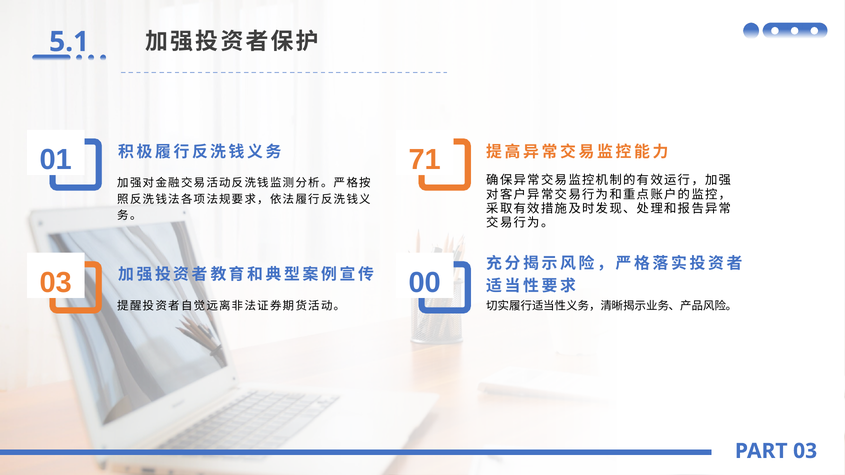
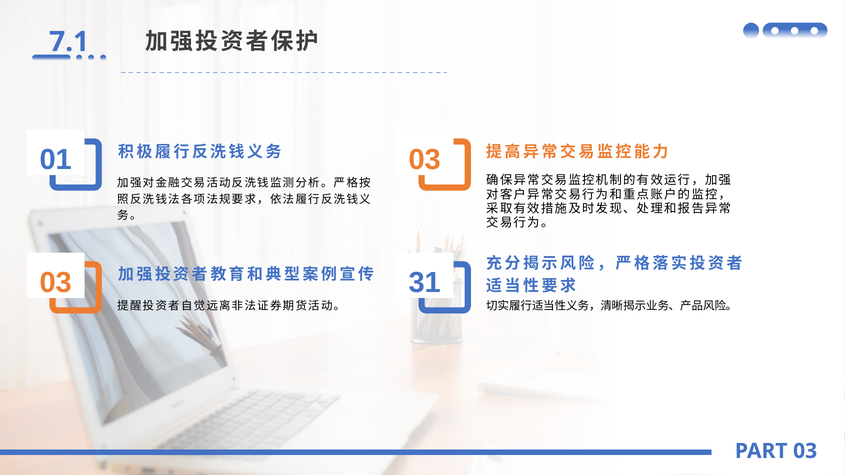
5.1: 5.1 -> 7.1
71 at (425, 160): 71 -> 03
00: 00 -> 31
